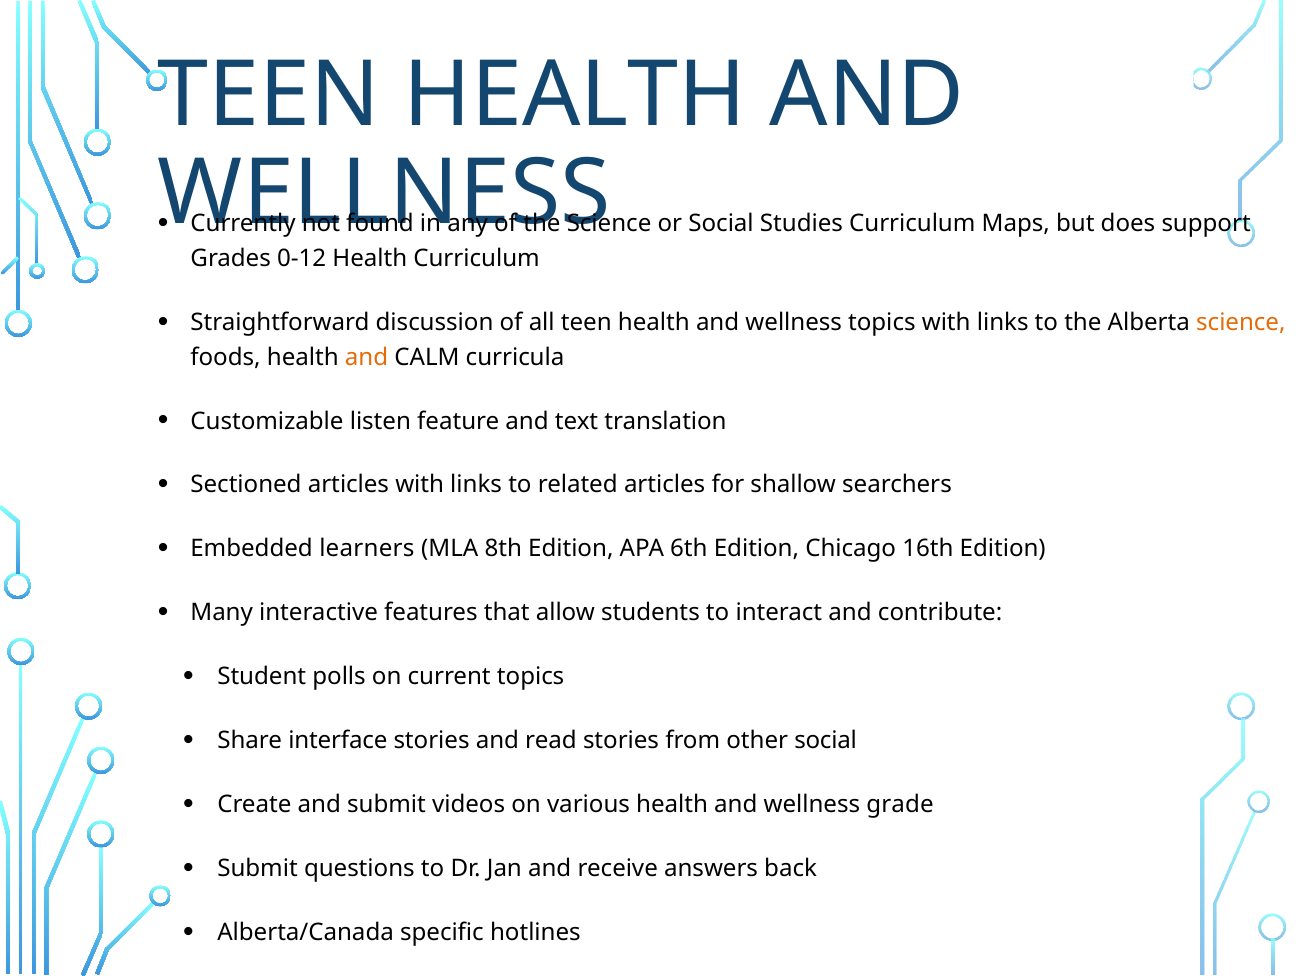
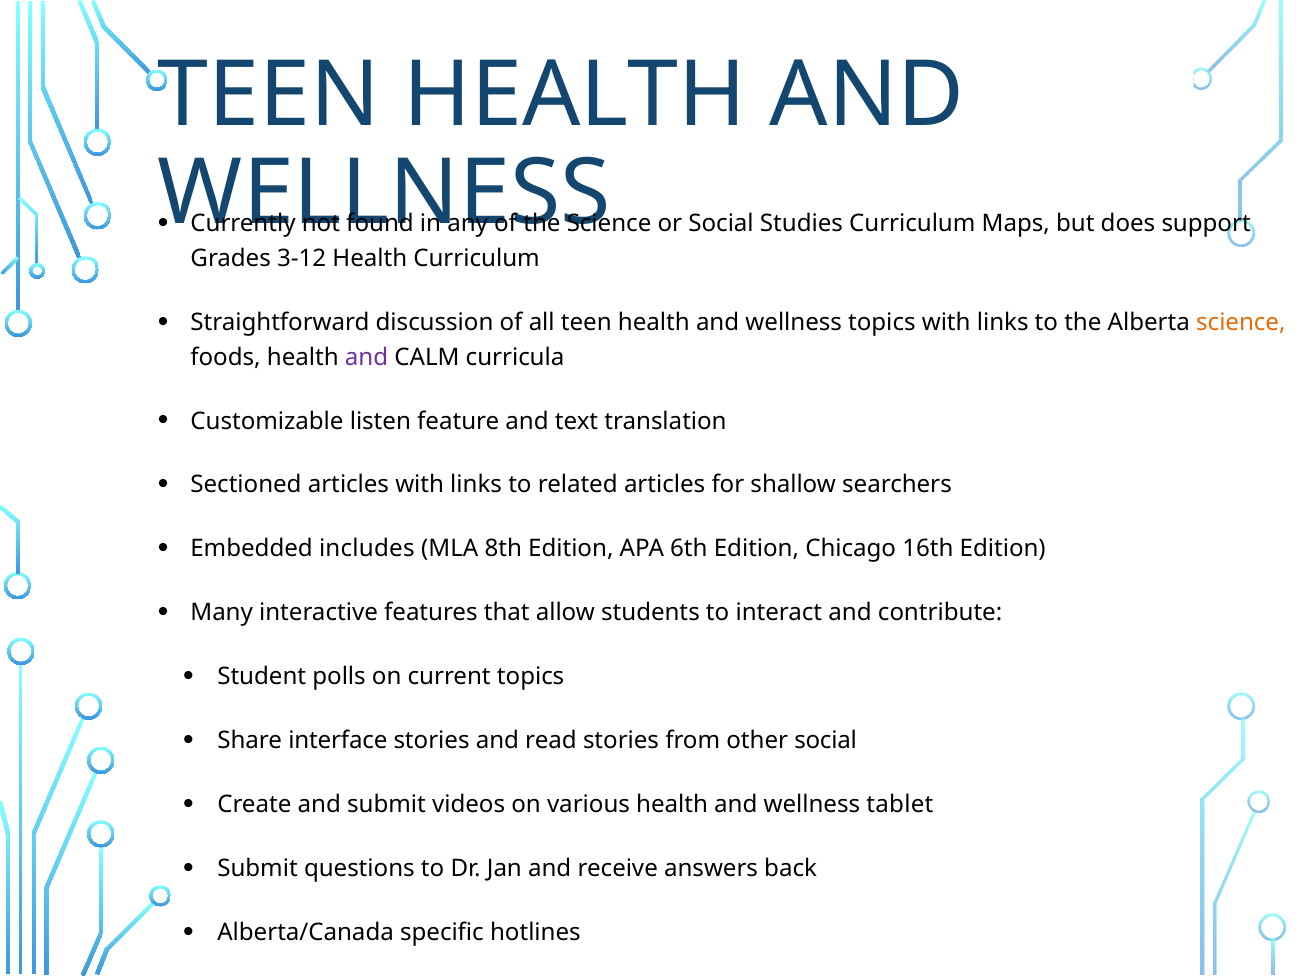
0-12: 0-12 -> 3-12
and at (367, 357) colour: orange -> purple
learners: learners -> includes
grade: grade -> tablet
